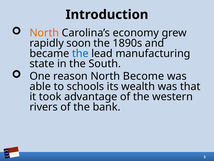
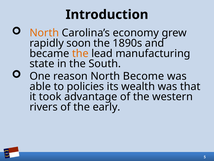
the at (80, 53) colour: blue -> orange
schools: schools -> policies
bank: bank -> early
